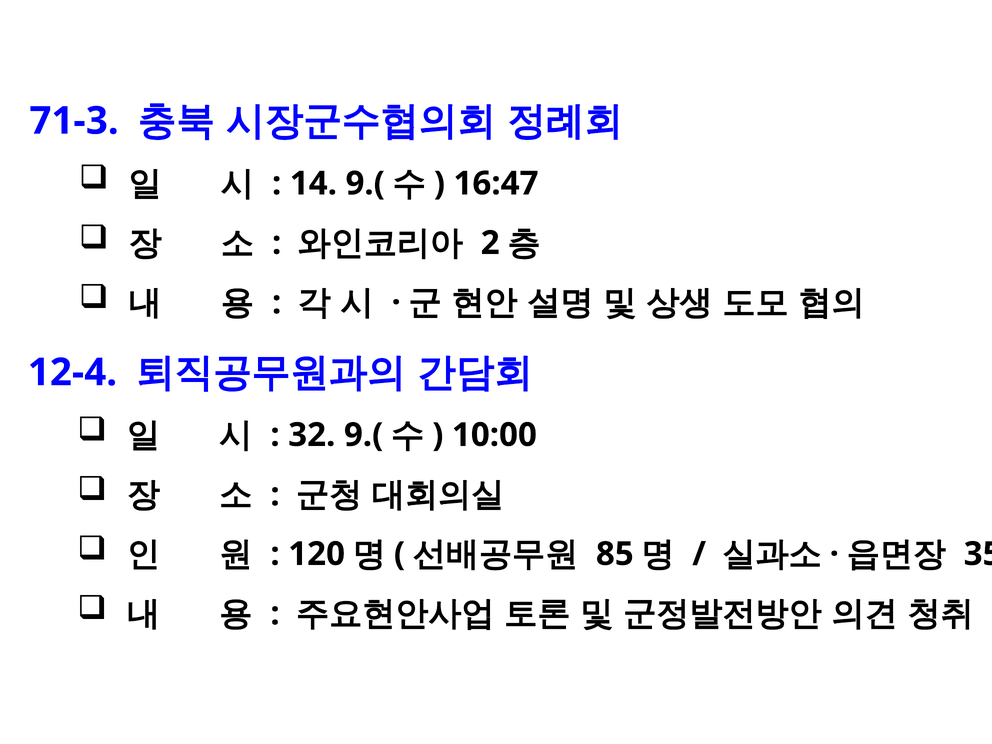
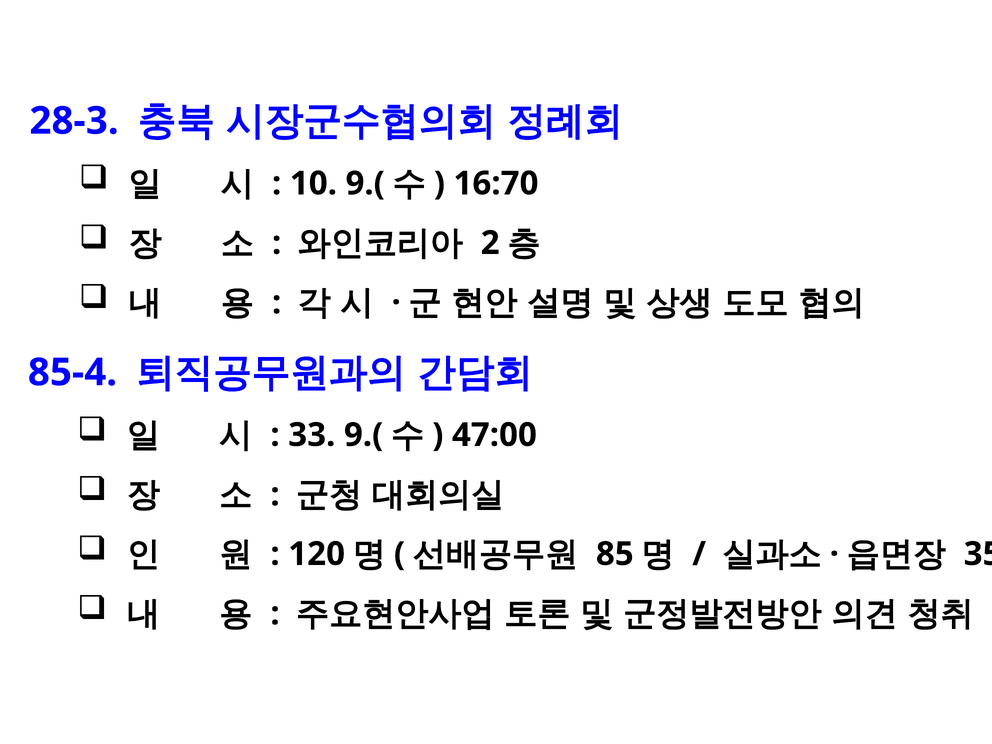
71-3: 71-3 -> 28-3
14: 14 -> 10
16:47: 16:47 -> 16:70
12-4: 12-4 -> 85-4
32: 32 -> 33
10:00: 10:00 -> 47:00
